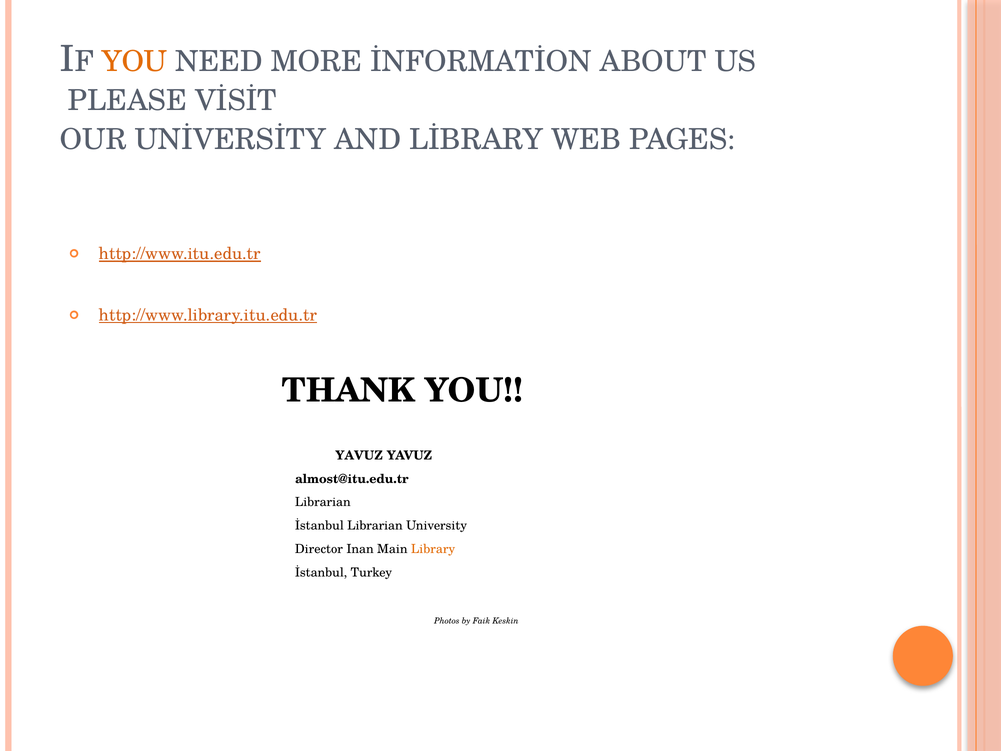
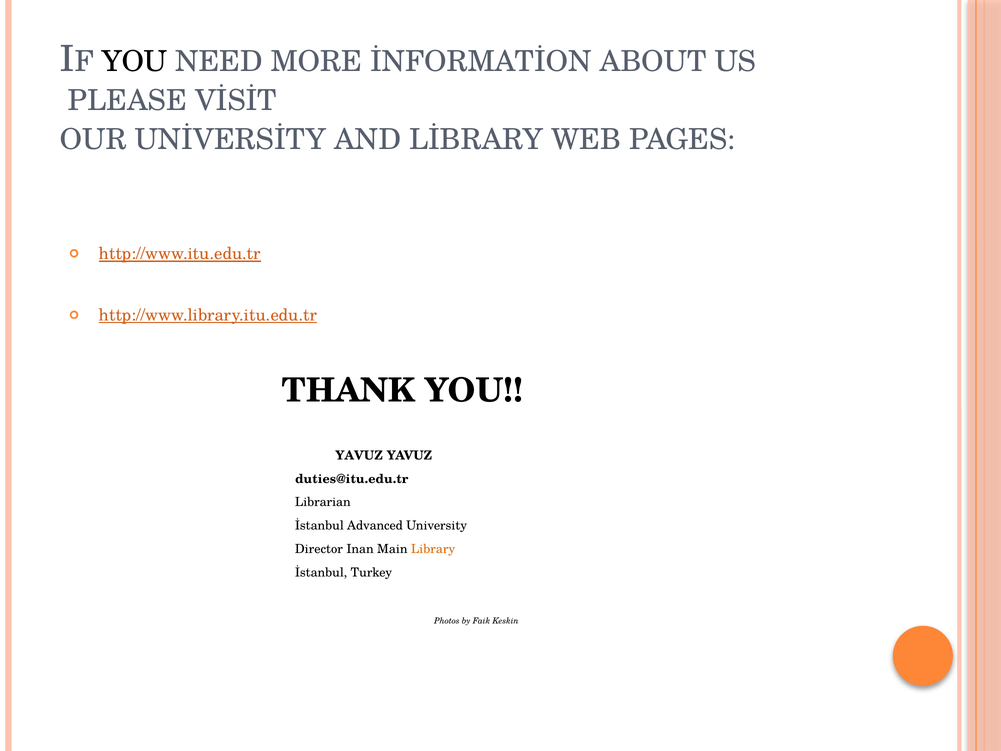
YOU at (135, 62) colour: orange -> black
almost@itu.edu.tr: almost@itu.edu.tr -> duties@itu.edu.tr
İstanbul Librarian: Librarian -> Advanced
